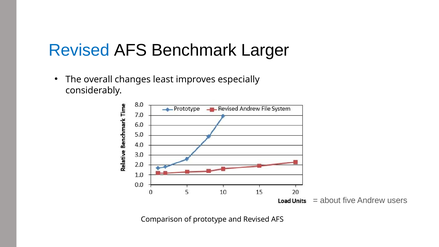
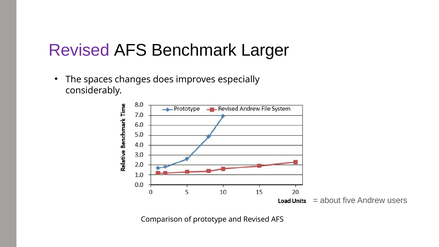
Revised at (79, 50) colour: blue -> purple
overall: overall -> spaces
least: least -> does
